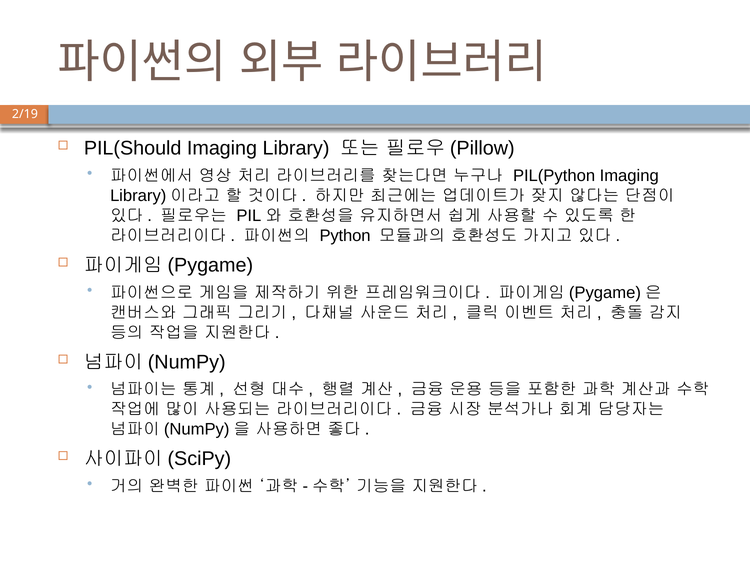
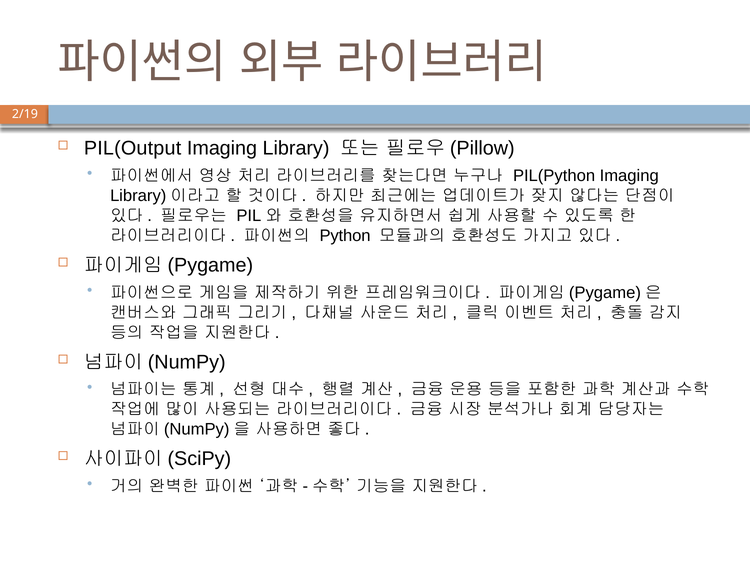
PIL(Should: PIL(Should -> PIL(Output
